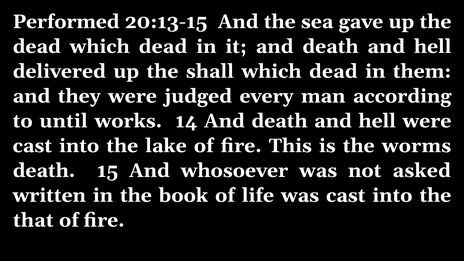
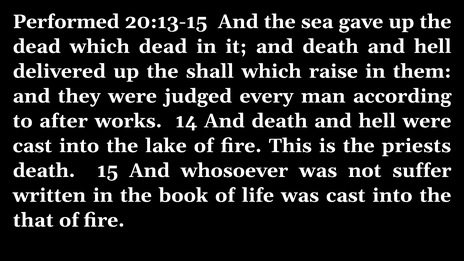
dead at (333, 71): dead -> raise
until: until -> after
worms: worms -> priests
asked: asked -> suffer
